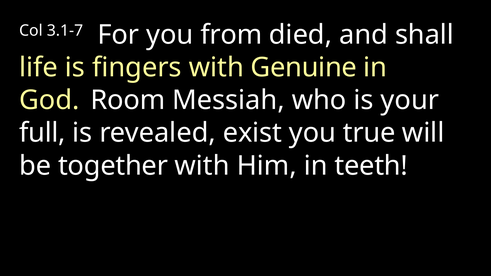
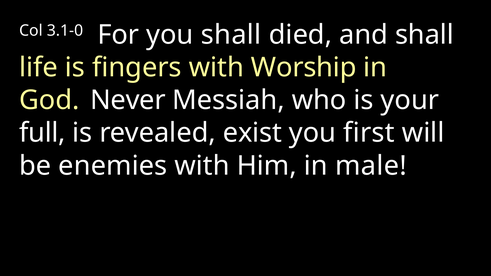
3.1-7: 3.1-7 -> 3.1-0
you from: from -> shall
Genuine: Genuine -> Worship
Room: Room -> Never
true: true -> first
together: together -> enemies
teeth: teeth -> male
